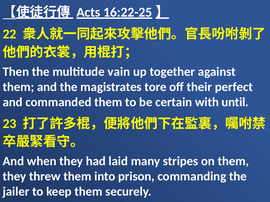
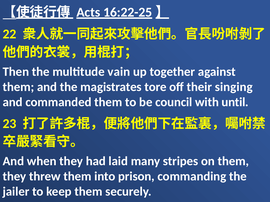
perfect: perfect -> singing
certain: certain -> council
